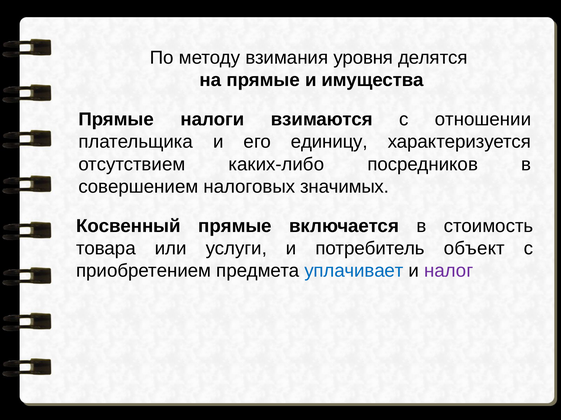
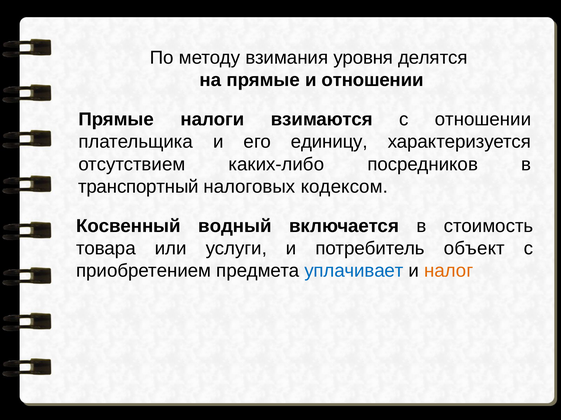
и имущества: имущества -> отношении
совершением: совершением -> транспортный
значимых: значимых -> кодексом
Косвенный прямые: прямые -> водный
налог colour: purple -> orange
